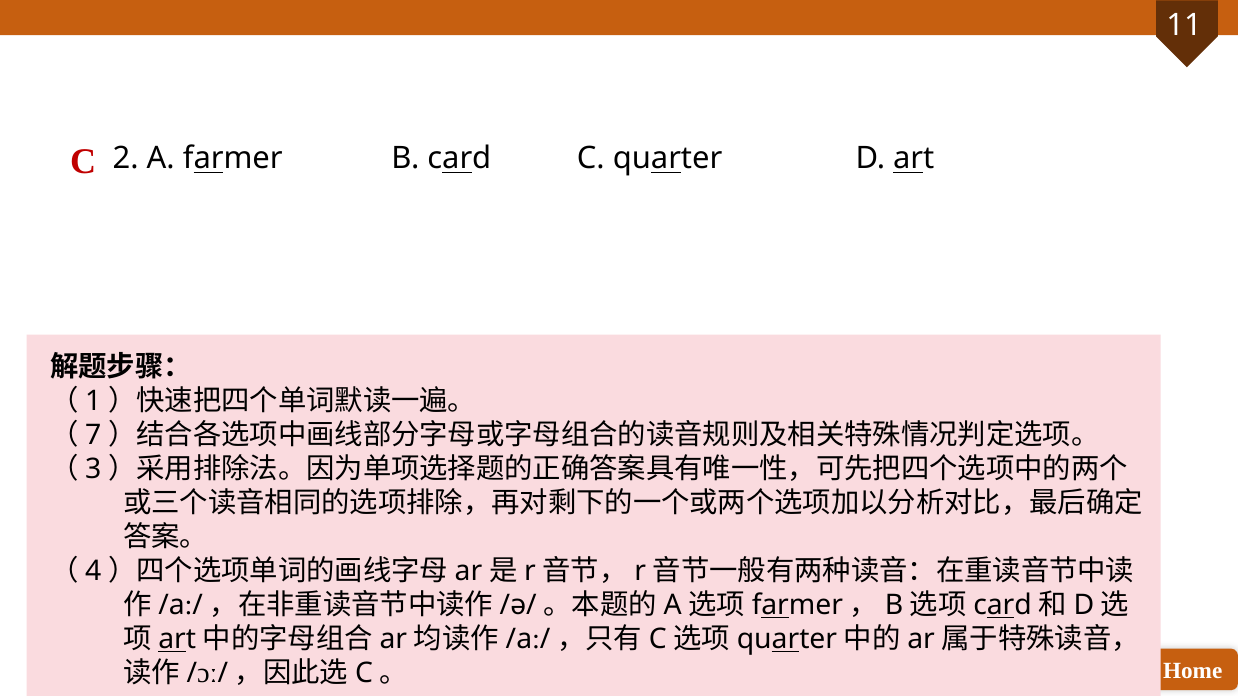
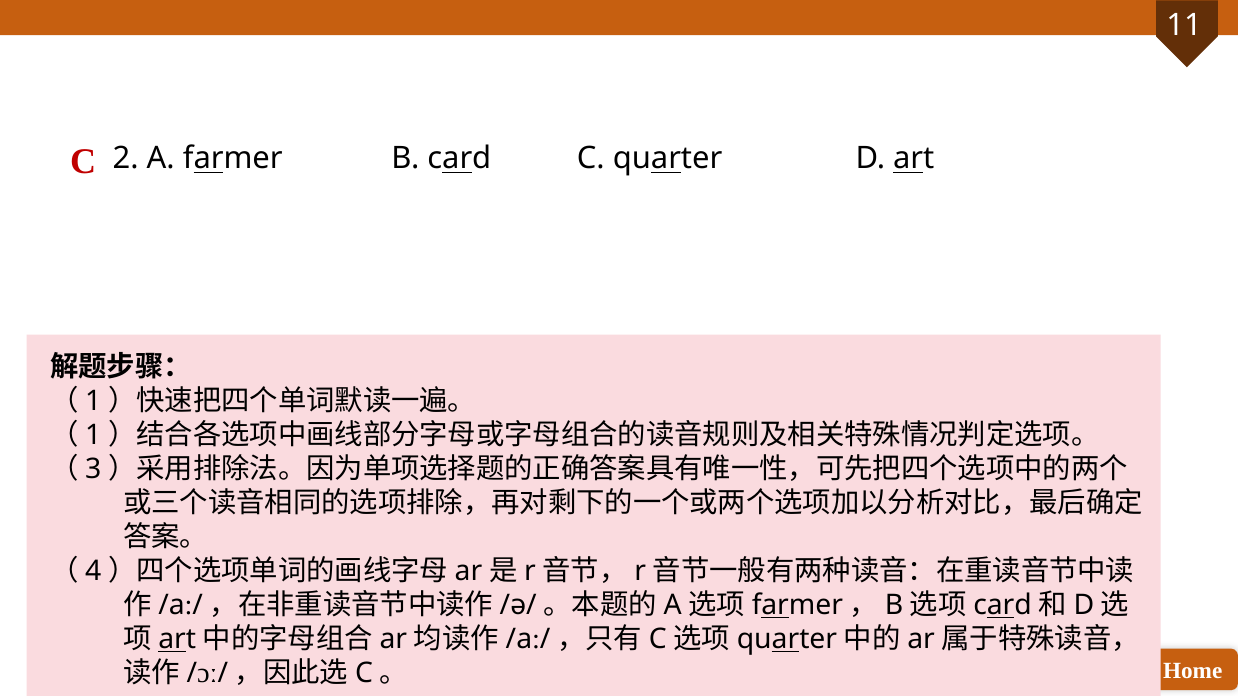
7 at (93, 435): 7 -> 1
